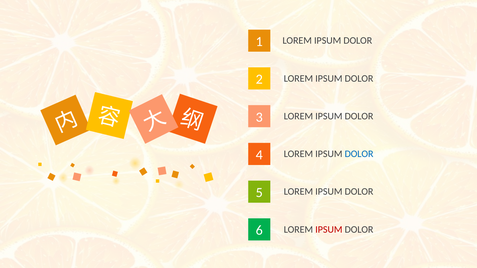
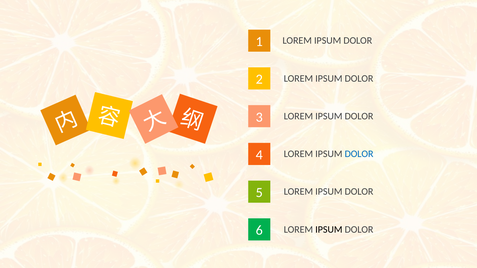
IPSUM at (329, 230) colour: red -> black
